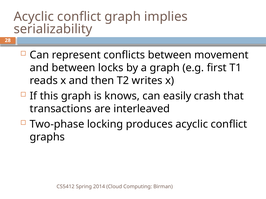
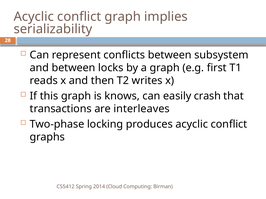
movement: movement -> subsystem
interleaved: interleaved -> interleaves
